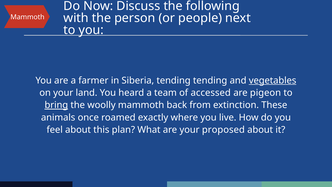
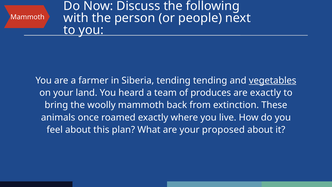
accessed: accessed -> produces
are pigeon: pigeon -> exactly
bring underline: present -> none
